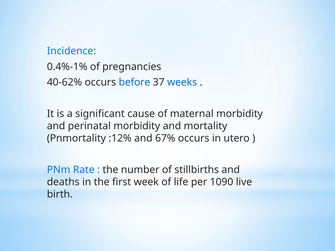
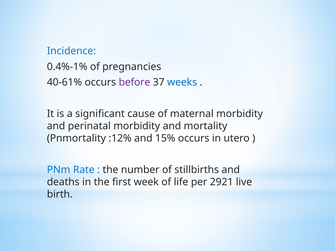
40-62%: 40-62% -> 40-61%
before colour: blue -> purple
67%: 67% -> 15%
1090: 1090 -> 2921
